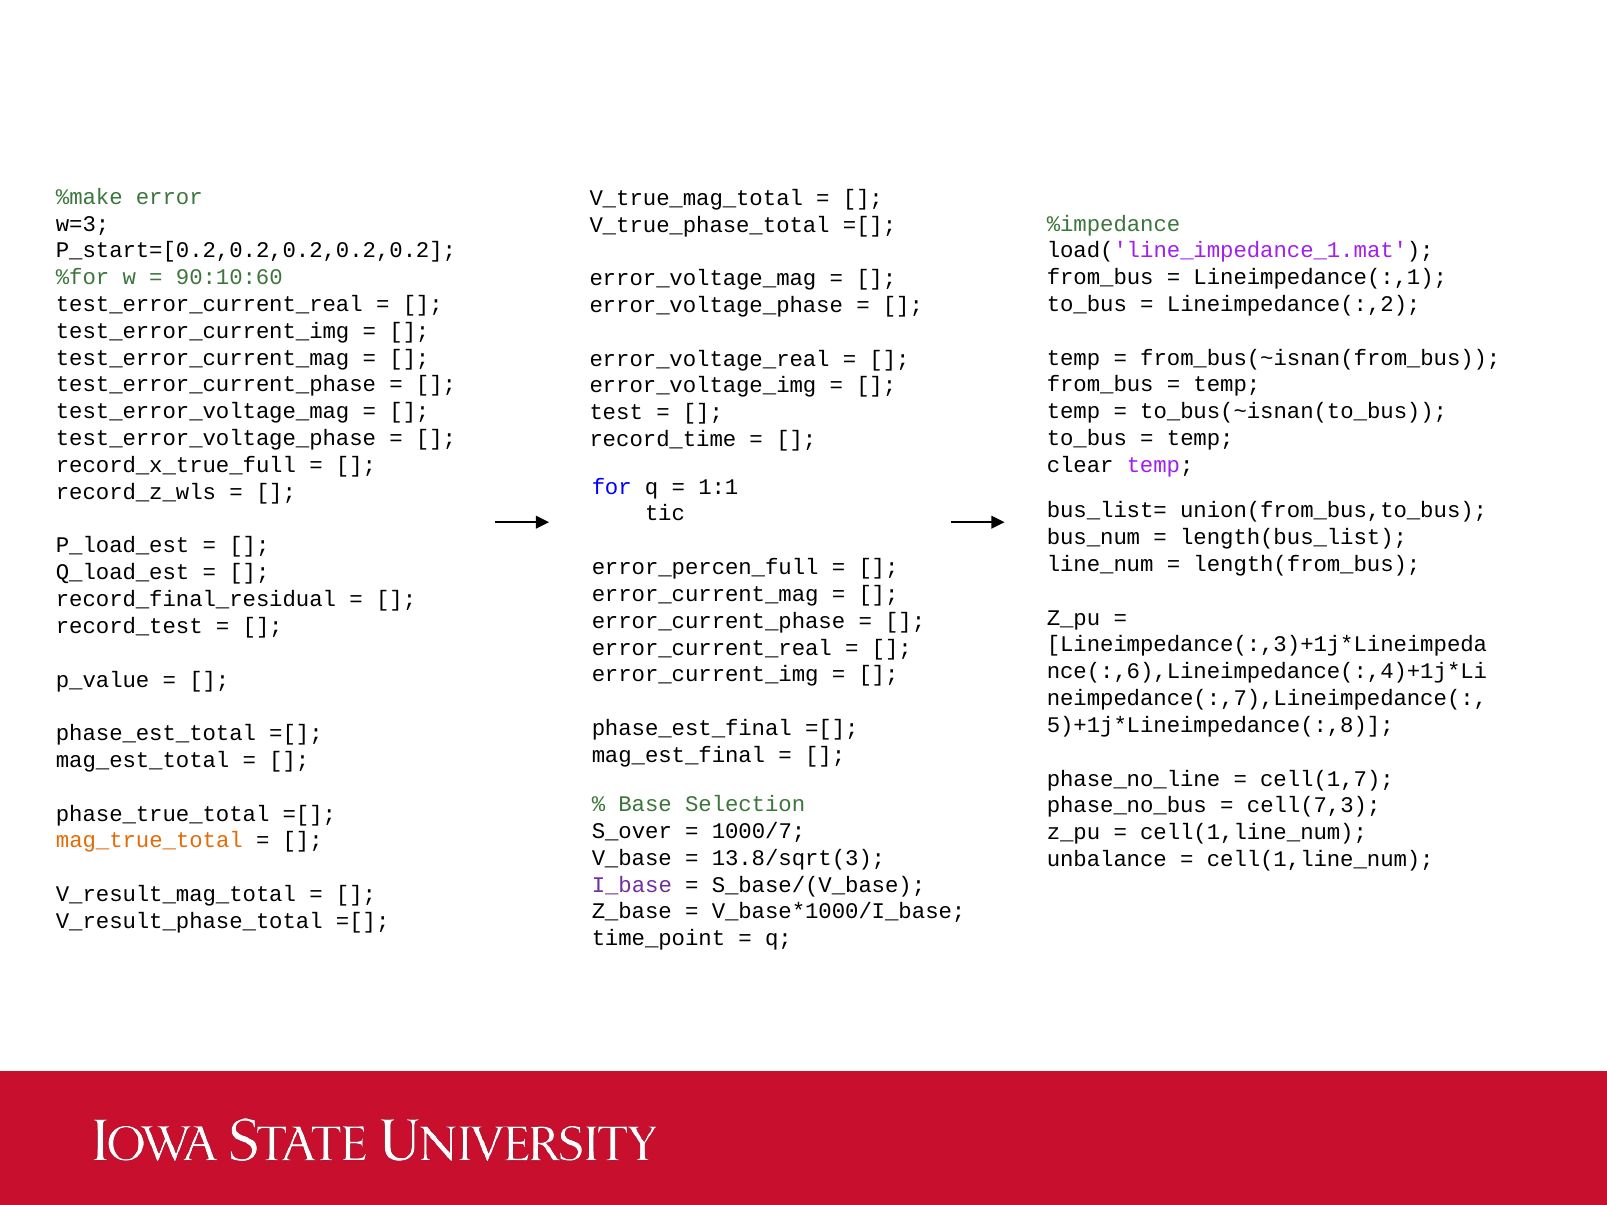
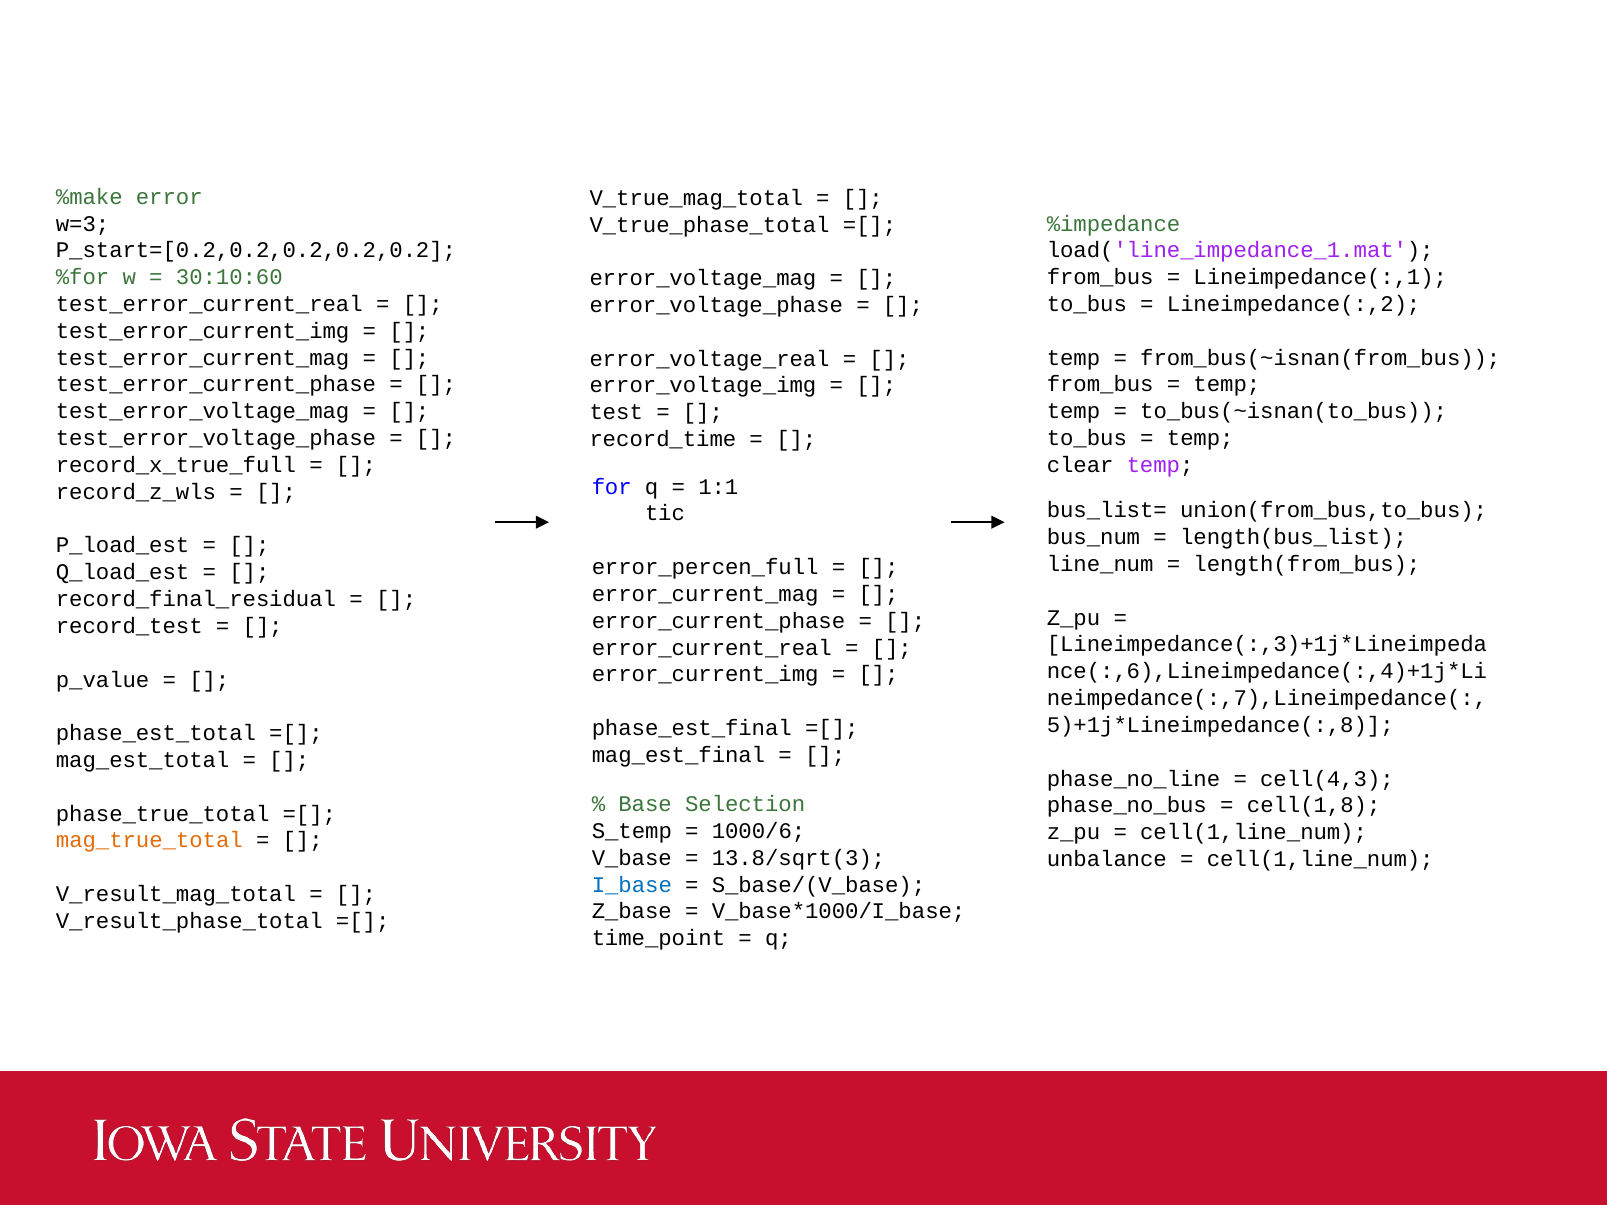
90:10:60: 90:10:60 -> 30:10:60
cell(1,7: cell(1,7 -> cell(4,3
cell(7,3: cell(7,3 -> cell(1,8
S_over: S_over -> S_temp
1000/7: 1000/7 -> 1000/6
I_base colour: purple -> blue
